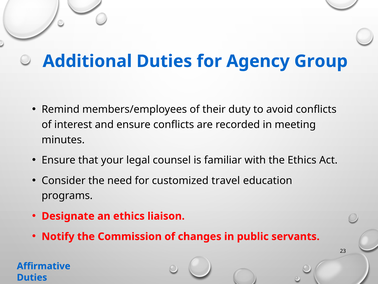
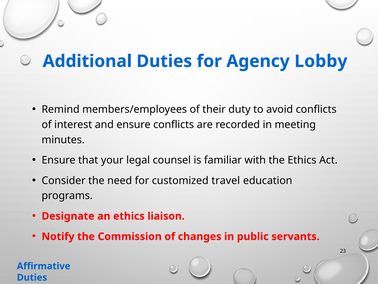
Group: Group -> Lobby
